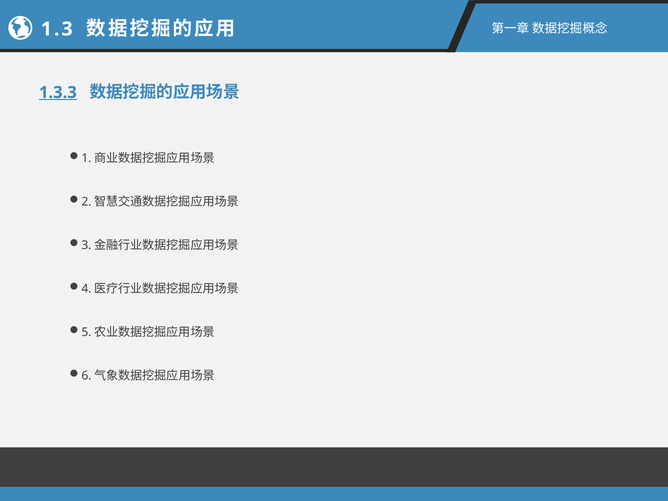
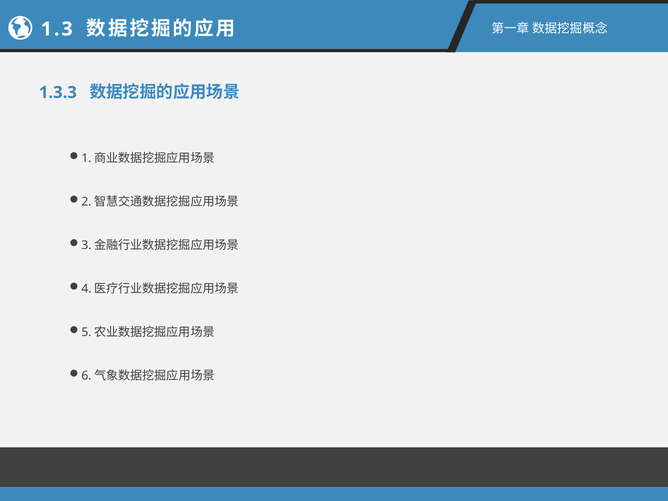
1.3.3 underline: present -> none
